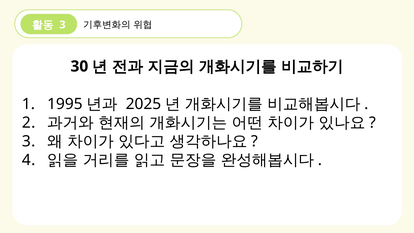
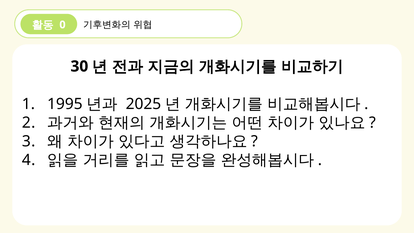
3 at (62, 25): 3 -> 0
